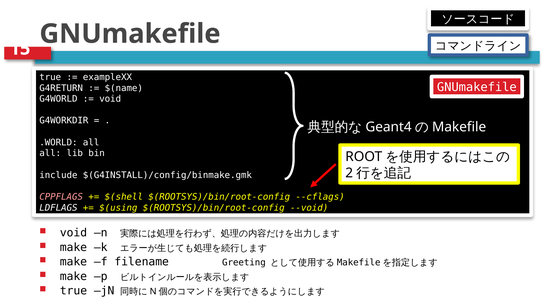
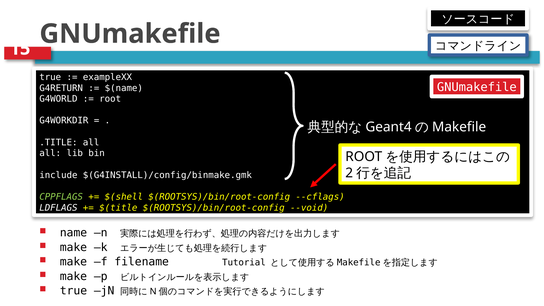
void at (110, 99): void -> root
.WORLD: .WORLD -> .TITLE
CPPFLAGS colour: pink -> light green
$(using: $(using -> $(title
void at (73, 233): void -> name
filename Greeting: Greeting -> Tutorial
